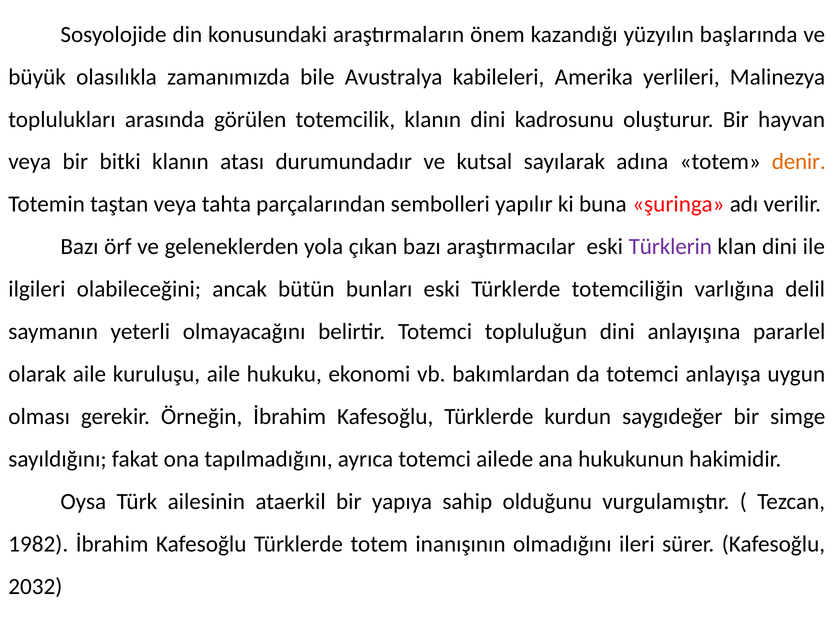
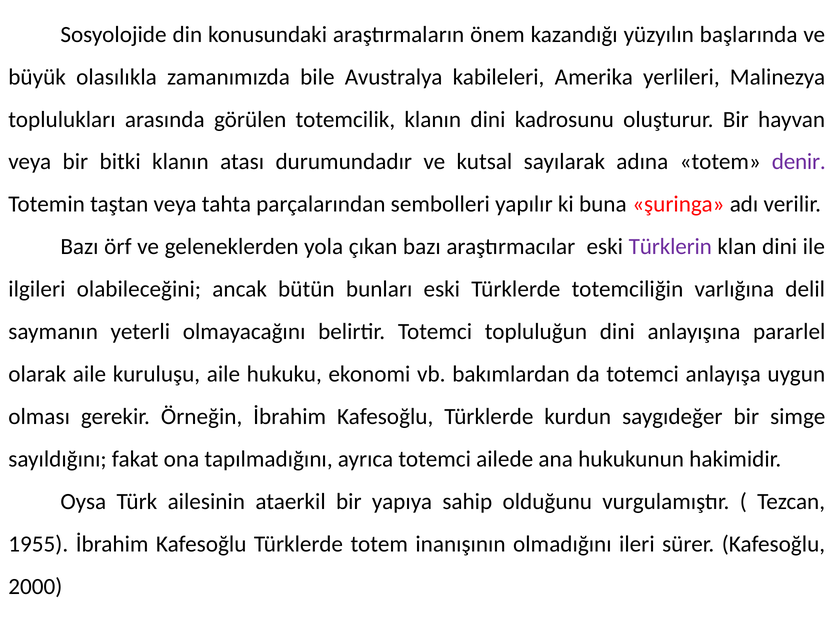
denir colour: orange -> purple
1982: 1982 -> 1955
2032: 2032 -> 2000
